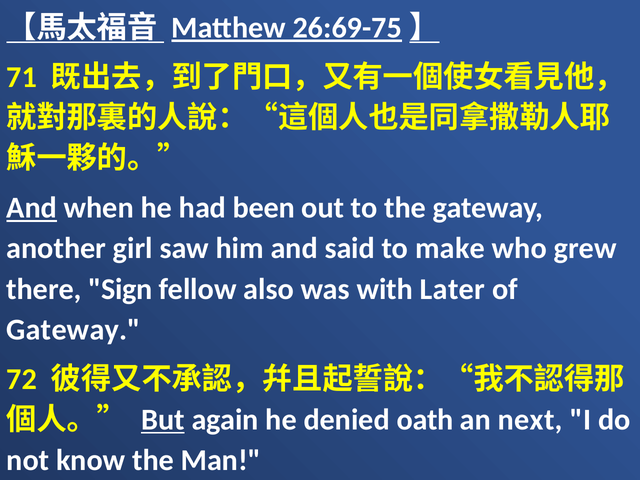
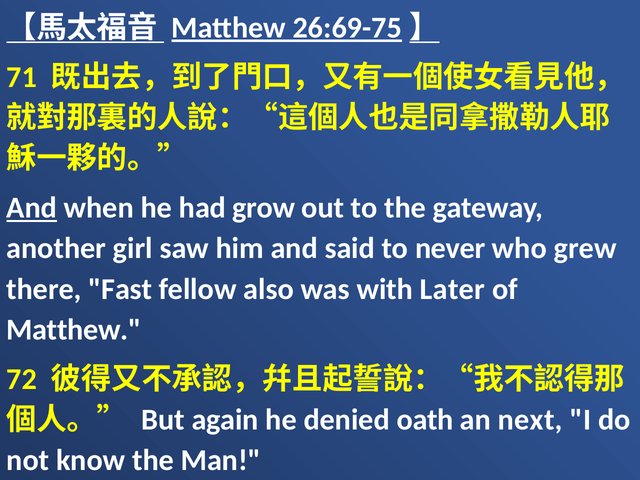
been: been -> grow
make: make -> never
Sign: Sign -> Fast
Gateway at (74, 330): Gateway -> Matthew
But underline: present -> none
